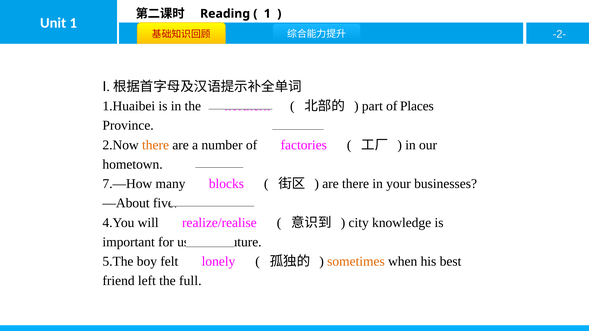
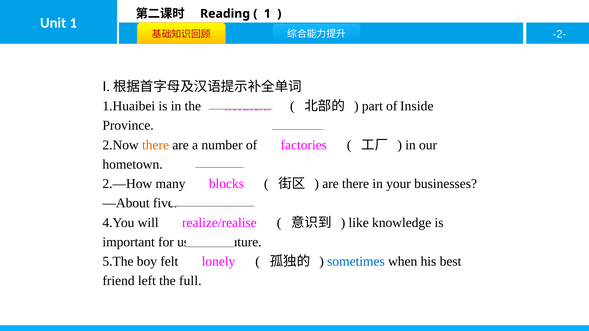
Places: Places -> Inside
7.—How: 7.—How -> 2.—How
city: city -> like
sometimes colour: orange -> blue
